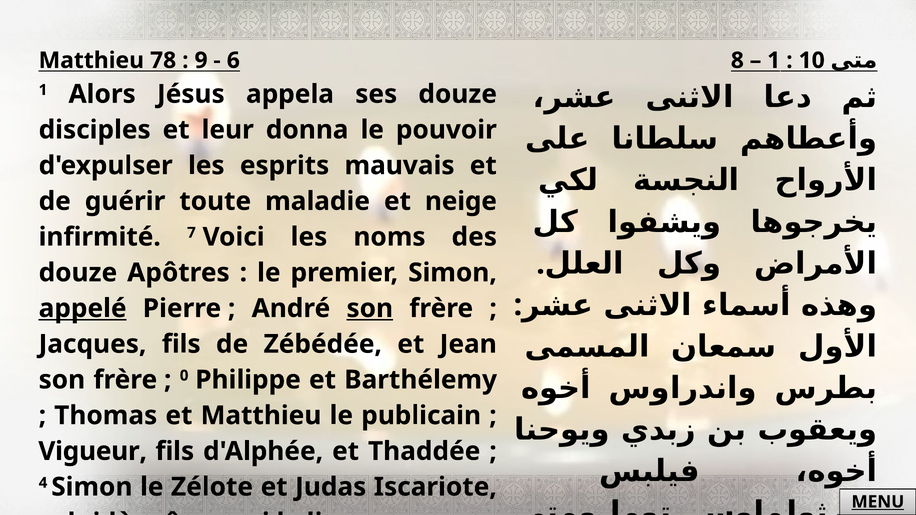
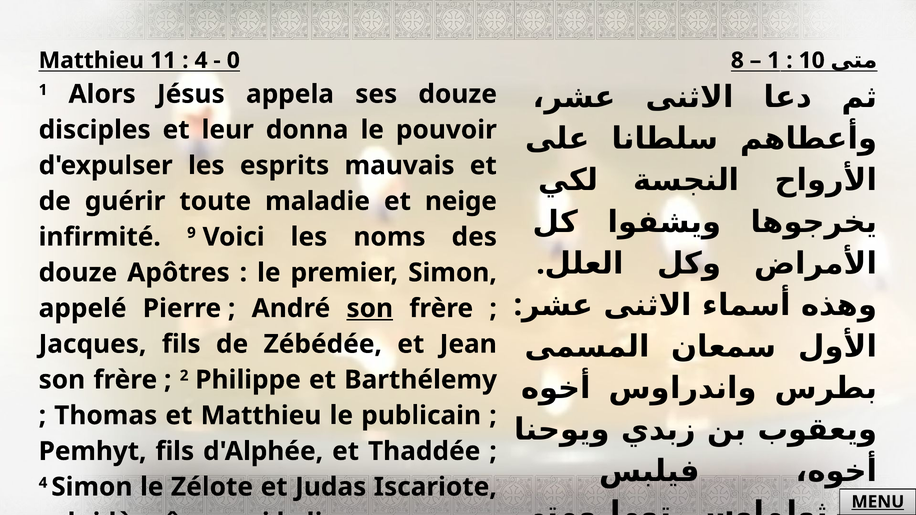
78: 78 -> 11
9 at (201, 60): 9 -> 4
6: 6 -> 0
7: 7 -> 9
appelé underline: present -> none
0: 0 -> 2
Vigueur: Vigueur -> Pemhyt
